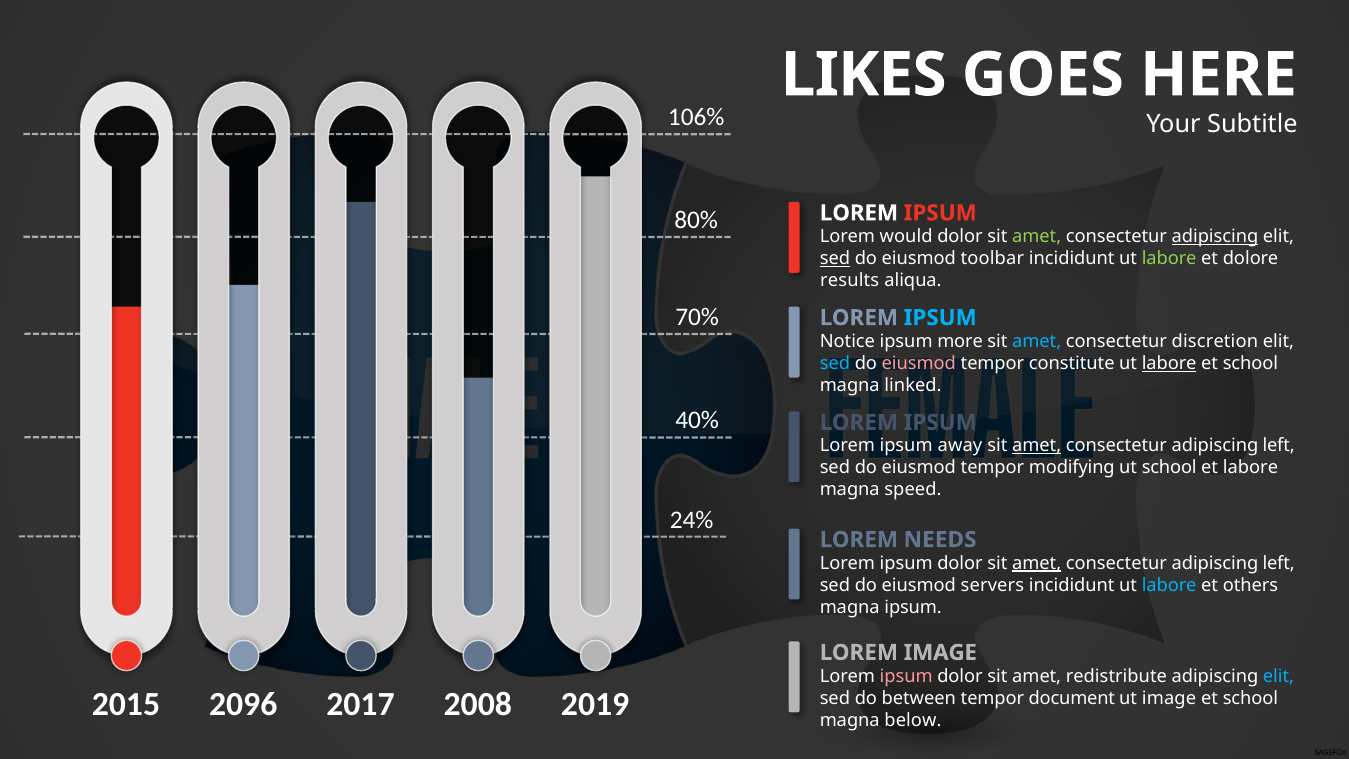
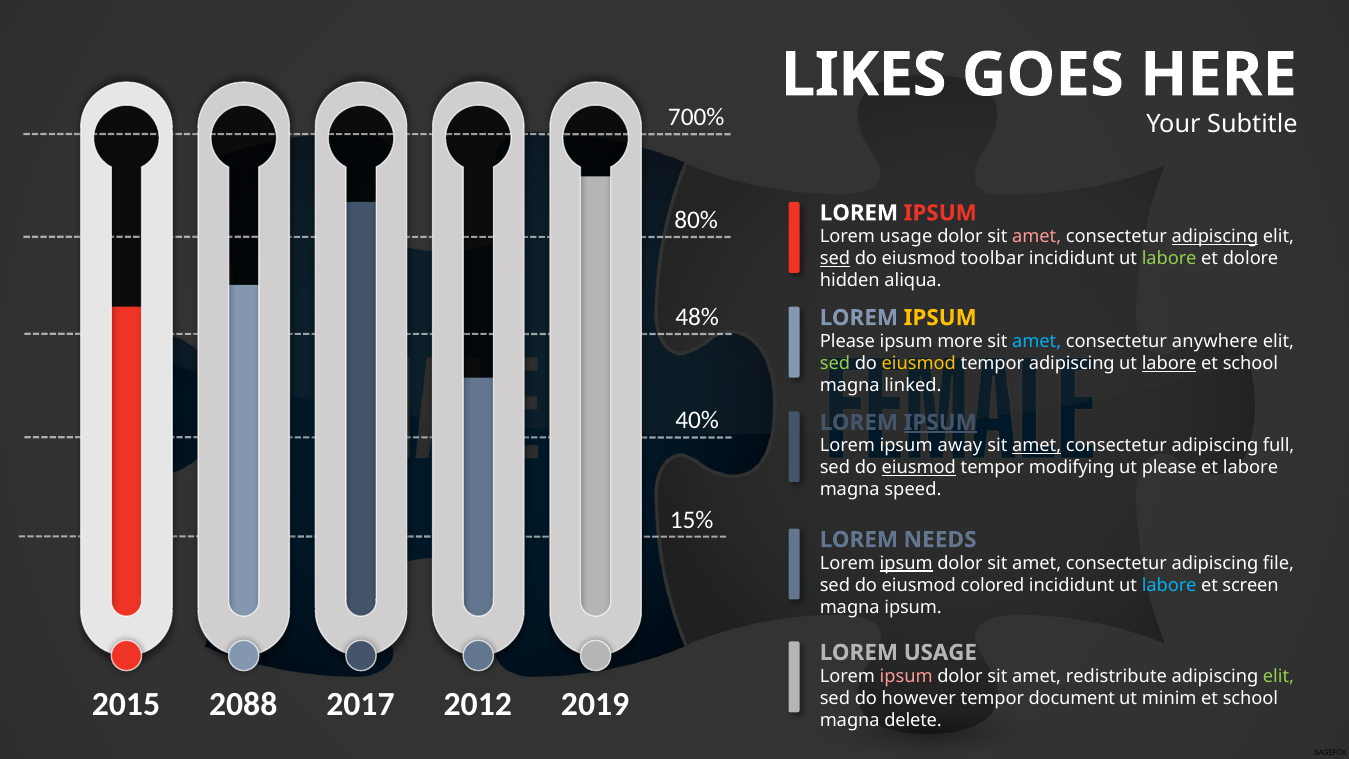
106%: 106% -> 700%
would at (906, 236): would -> usage
amet at (1037, 236) colour: light green -> pink
results: results -> hidden
70%: 70% -> 48%
IPSUM at (940, 318) colour: light blue -> yellow
Notice at (847, 341): Notice -> Please
discretion: discretion -> anywhere
sed at (835, 363) colour: light blue -> light green
eiusmod at (919, 363) colour: pink -> yellow
tempor constitute: constitute -> adipiscing
IPSUM at (940, 422) underline: none -> present
left at (1279, 446): left -> full
eiusmod at (919, 468) underline: none -> present
ut school: school -> please
24%: 24% -> 15%
ipsum at (906, 563) underline: none -> present
amet at (1037, 563) underline: present -> none
left at (1279, 563): left -> file
servers: servers -> colored
others: others -> screen
IMAGE at (940, 652): IMAGE -> USAGE
elit at (1279, 676) colour: light blue -> light green
2096: 2096 -> 2088
2008: 2008 -> 2012
between: between -> however
ut image: image -> minim
below: below -> delete
